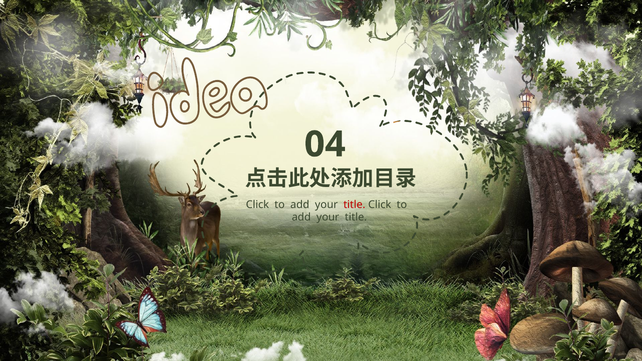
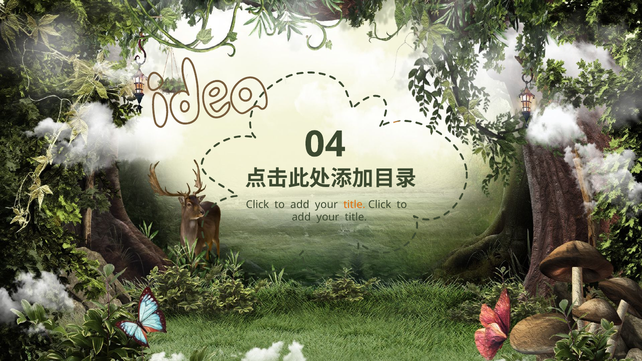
title at (354, 205) colour: red -> orange
